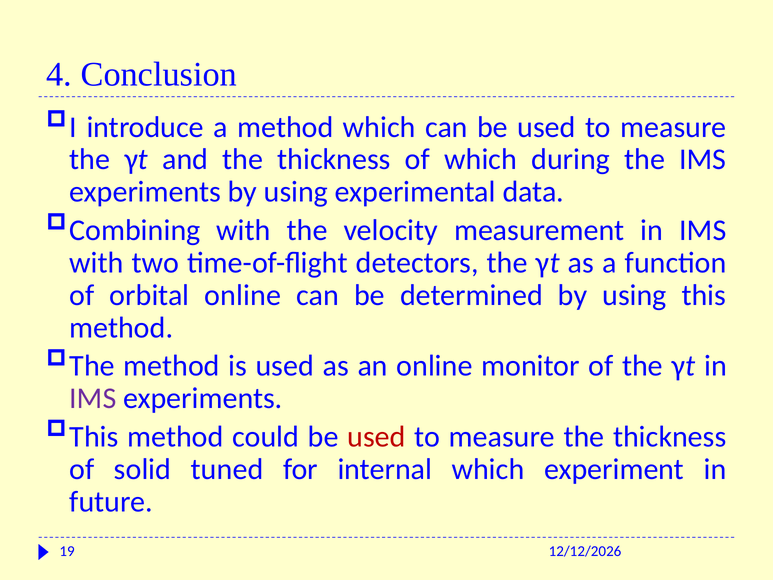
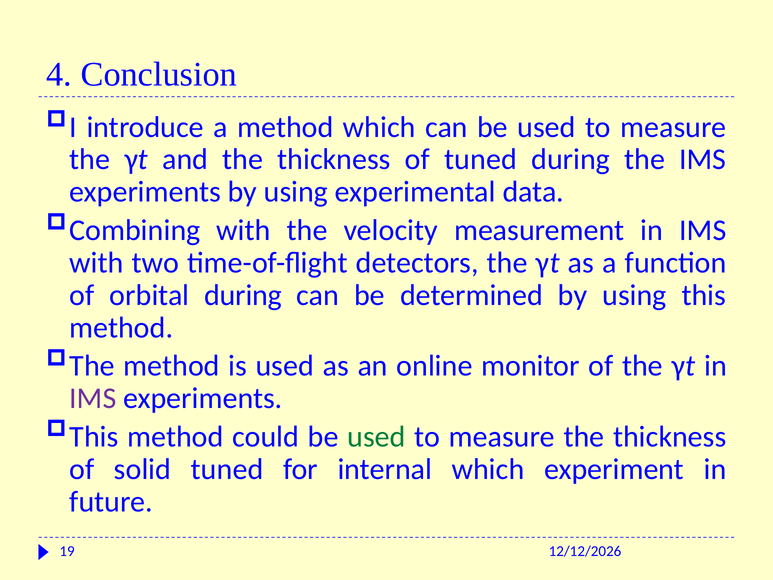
of which: which -> tuned
orbital online: online -> during
used at (376, 437) colour: red -> green
